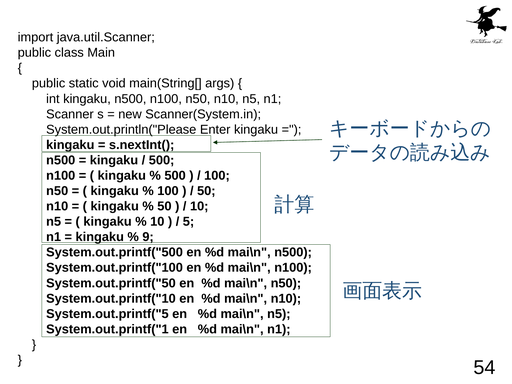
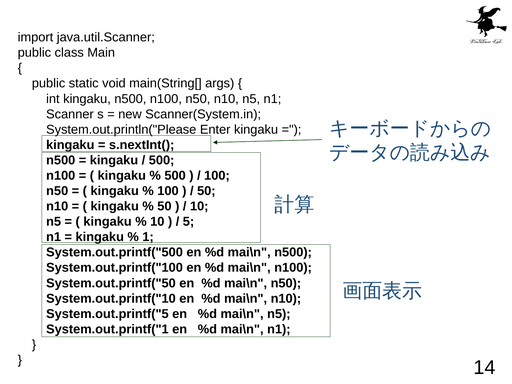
9: 9 -> 1
54: 54 -> 14
